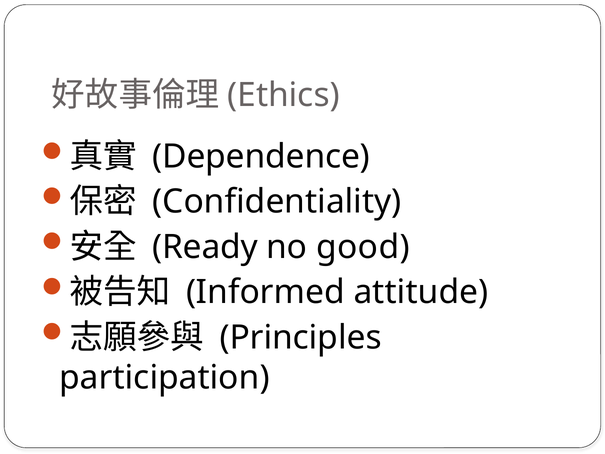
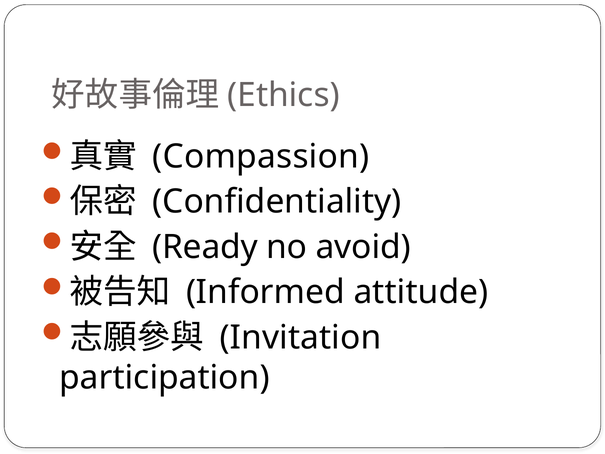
Dependence: Dependence -> Compassion
good: good -> avoid
Principles: Principles -> Invitation
